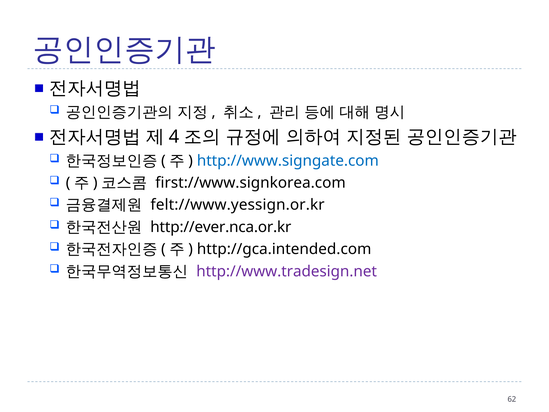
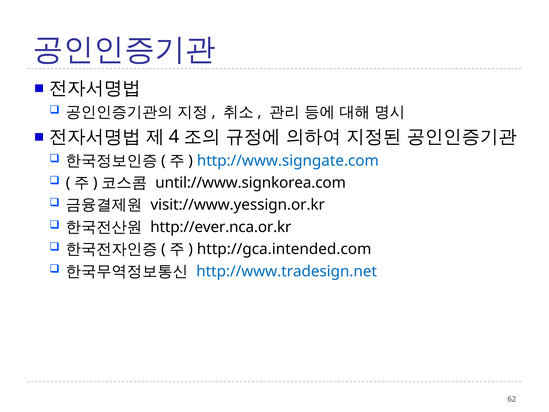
first://www.signkorea.com: first://www.signkorea.com -> until://www.signkorea.com
felt://www.yessign.or.kr: felt://www.yessign.or.kr -> visit://www.yessign.or.kr
http://www.tradesign.net colour: purple -> blue
